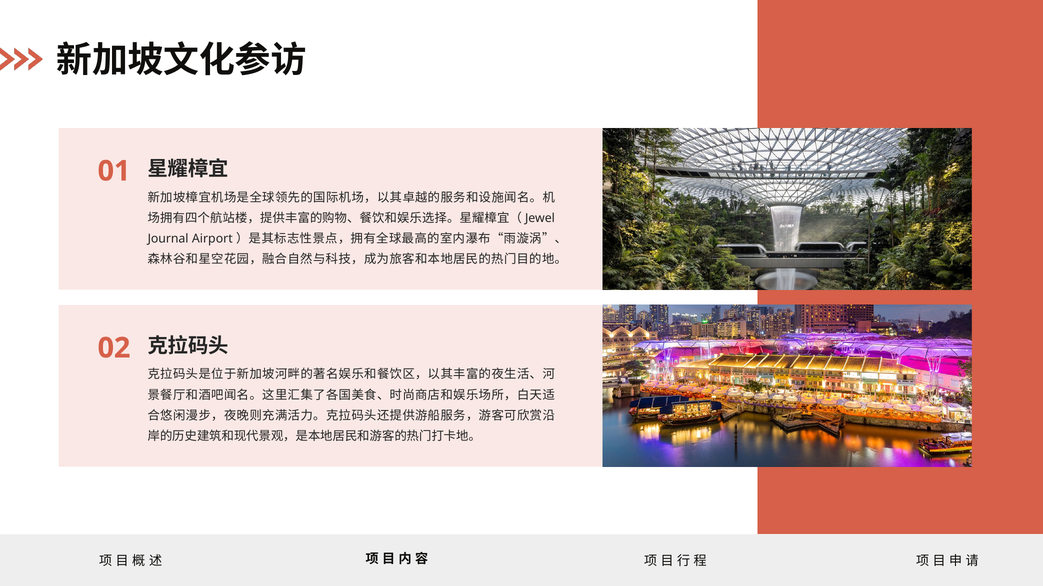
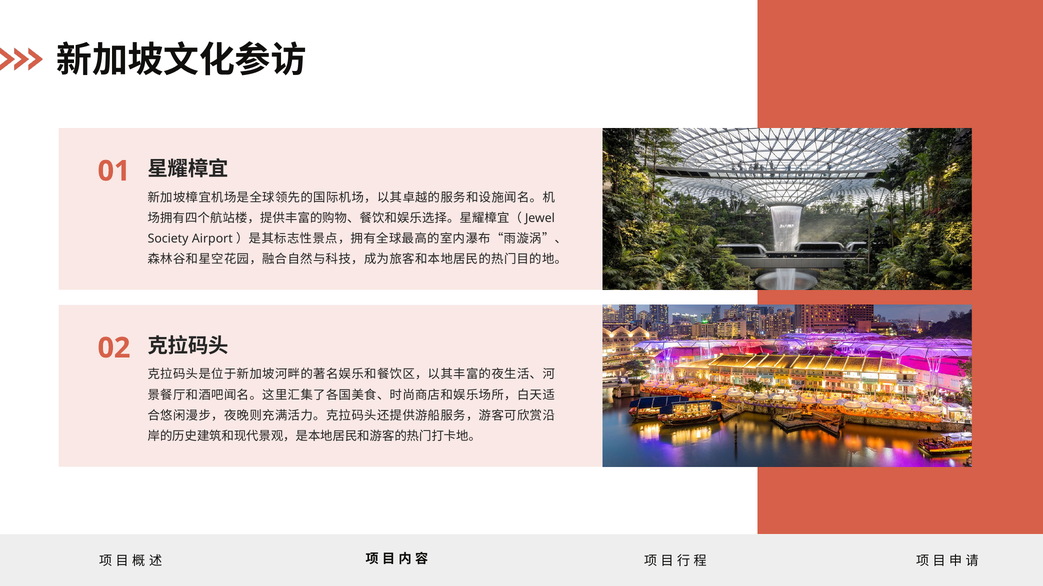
Journal: Journal -> Society
